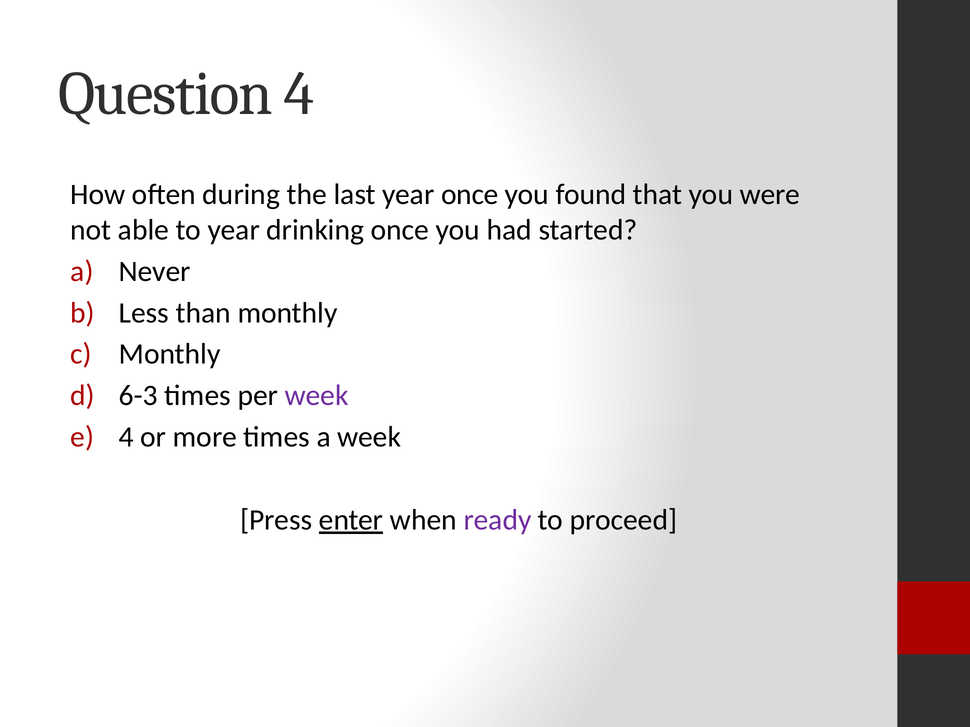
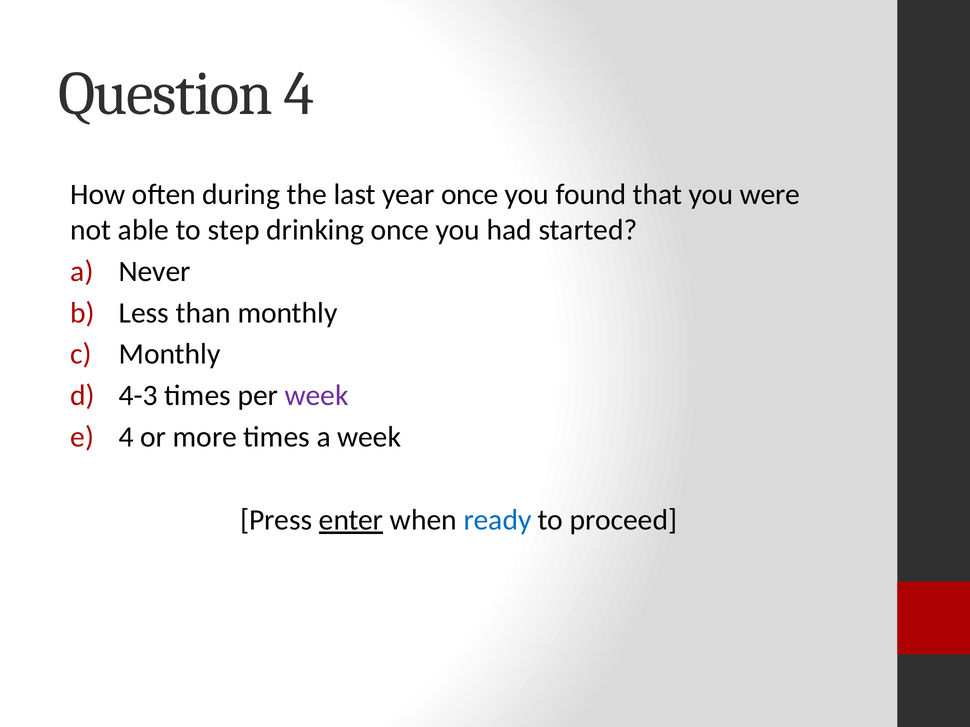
to year: year -> step
6-3: 6-3 -> 4-3
ready colour: purple -> blue
